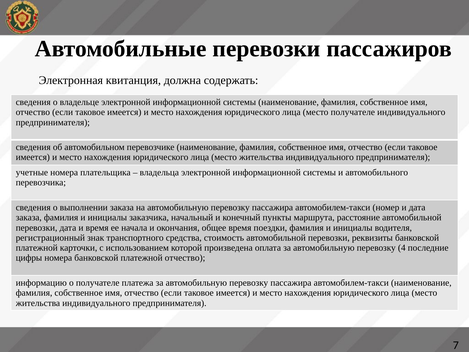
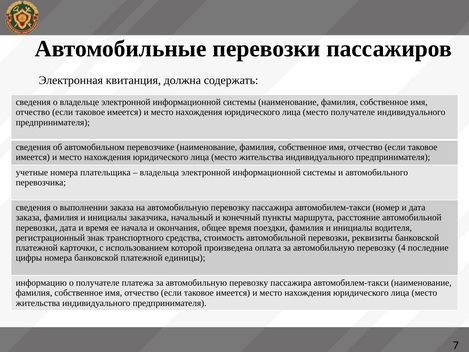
платежной отчество: отчество -> единицы
